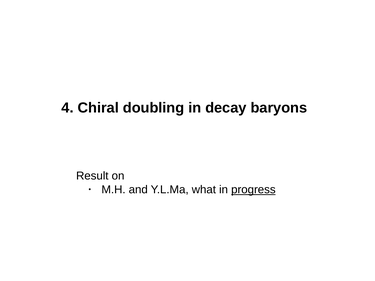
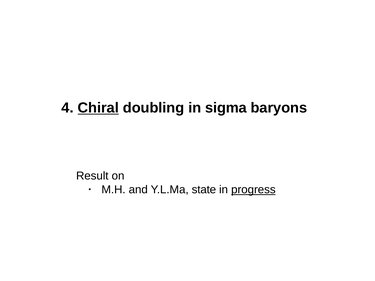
Chiral underline: none -> present
decay: decay -> sigma
what: what -> state
